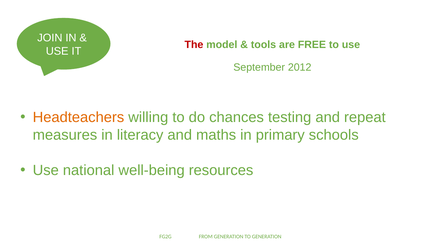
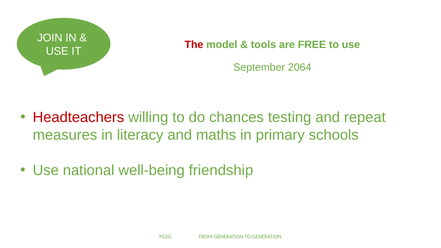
2012: 2012 -> 2064
Headteachers colour: orange -> red
resources: resources -> friendship
